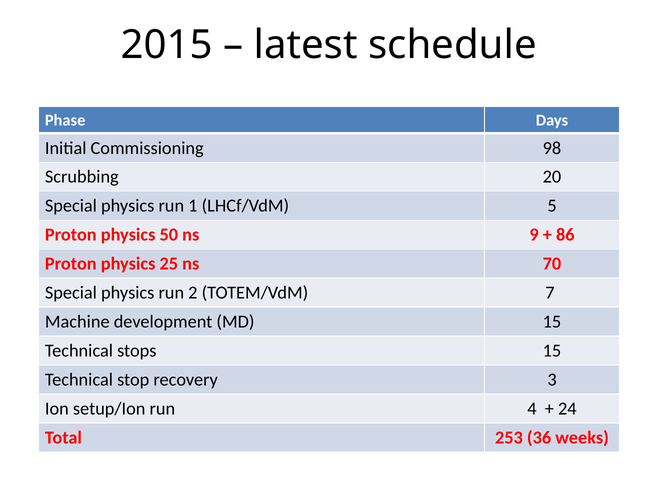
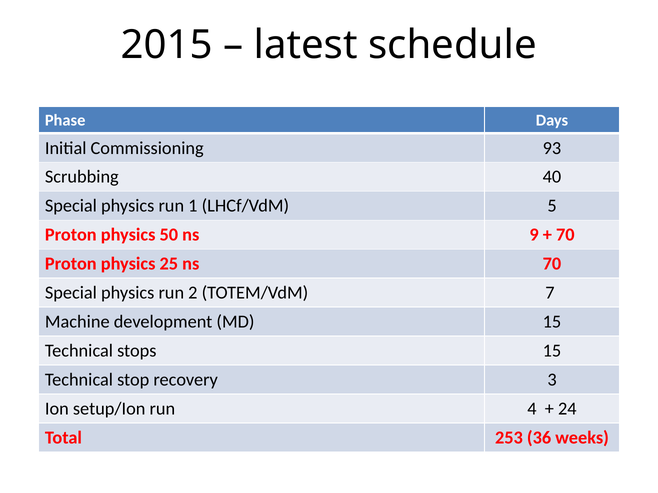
98: 98 -> 93
20: 20 -> 40
86 at (565, 235): 86 -> 70
